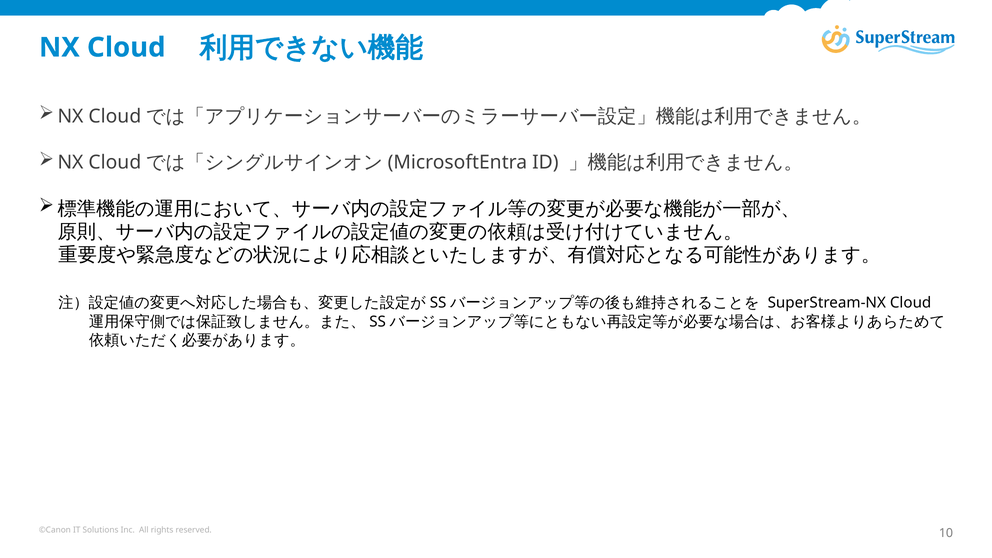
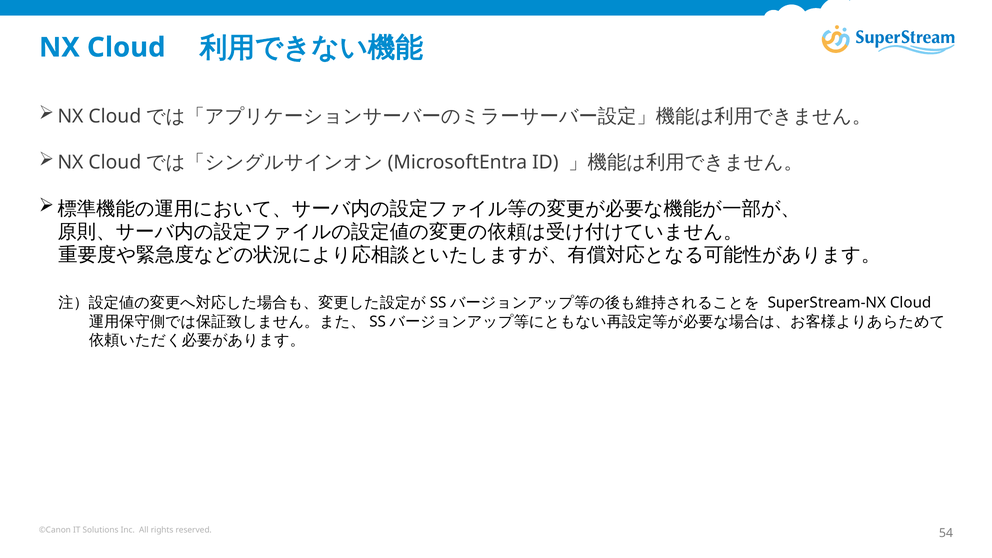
10: 10 -> 54
